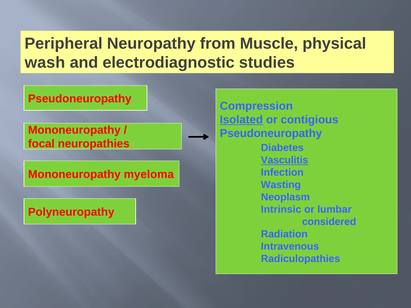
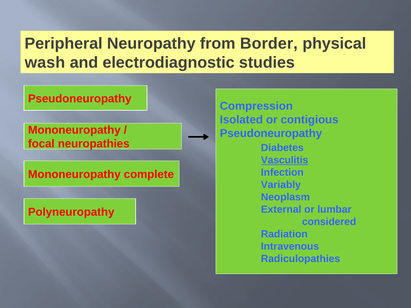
Muscle: Muscle -> Border
Isolated underline: present -> none
myeloma: myeloma -> complete
Wasting: Wasting -> Variably
Intrinsic: Intrinsic -> External
